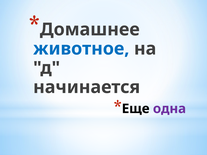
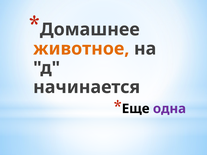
животное colour: blue -> orange
